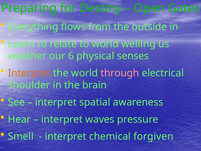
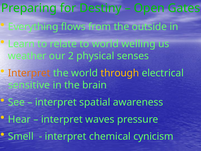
6: 6 -> 2
through colour: pink -> yellow
shoulder: shoulder -> sensitive
forgiven: forgiven -> cynicism
